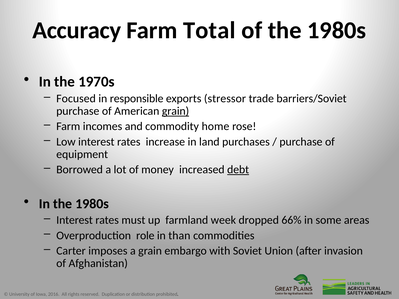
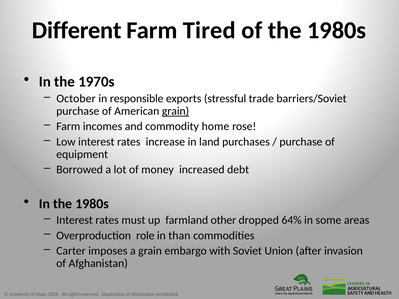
Accuracy: Accuracy -> Different
Total: Total -> Tired
Focused: Focused -> October
stressor: stressor -> stressful
debt underline: present -> none
week: week -> other
66%: 66% -> 64%
